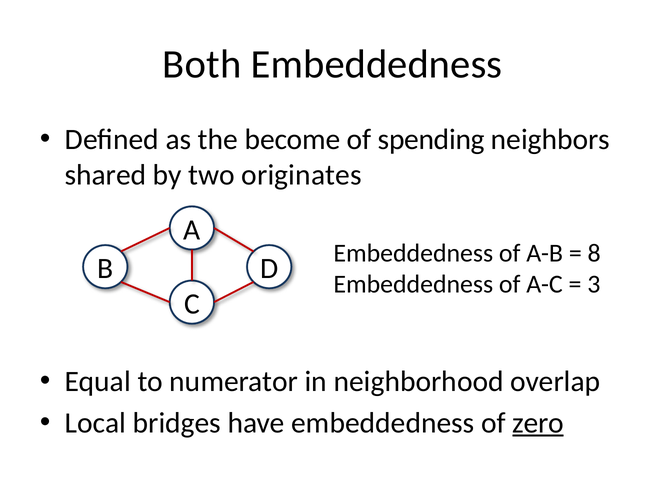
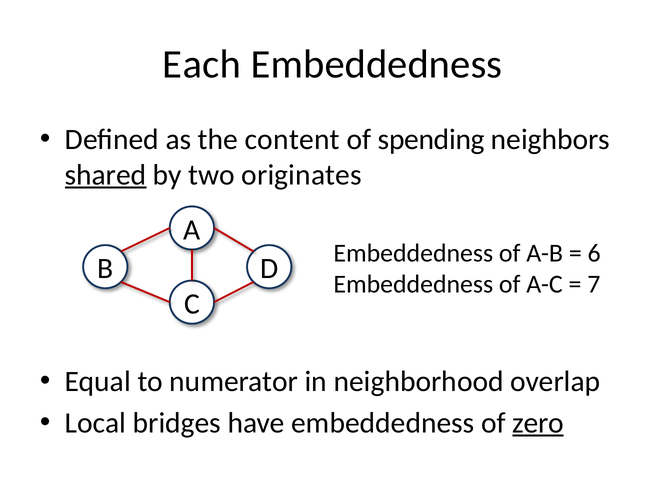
Both: Both -> Each
become: become -> content
shared underline: none -> present
8: 8 -> 6
3: 3 -> 7
